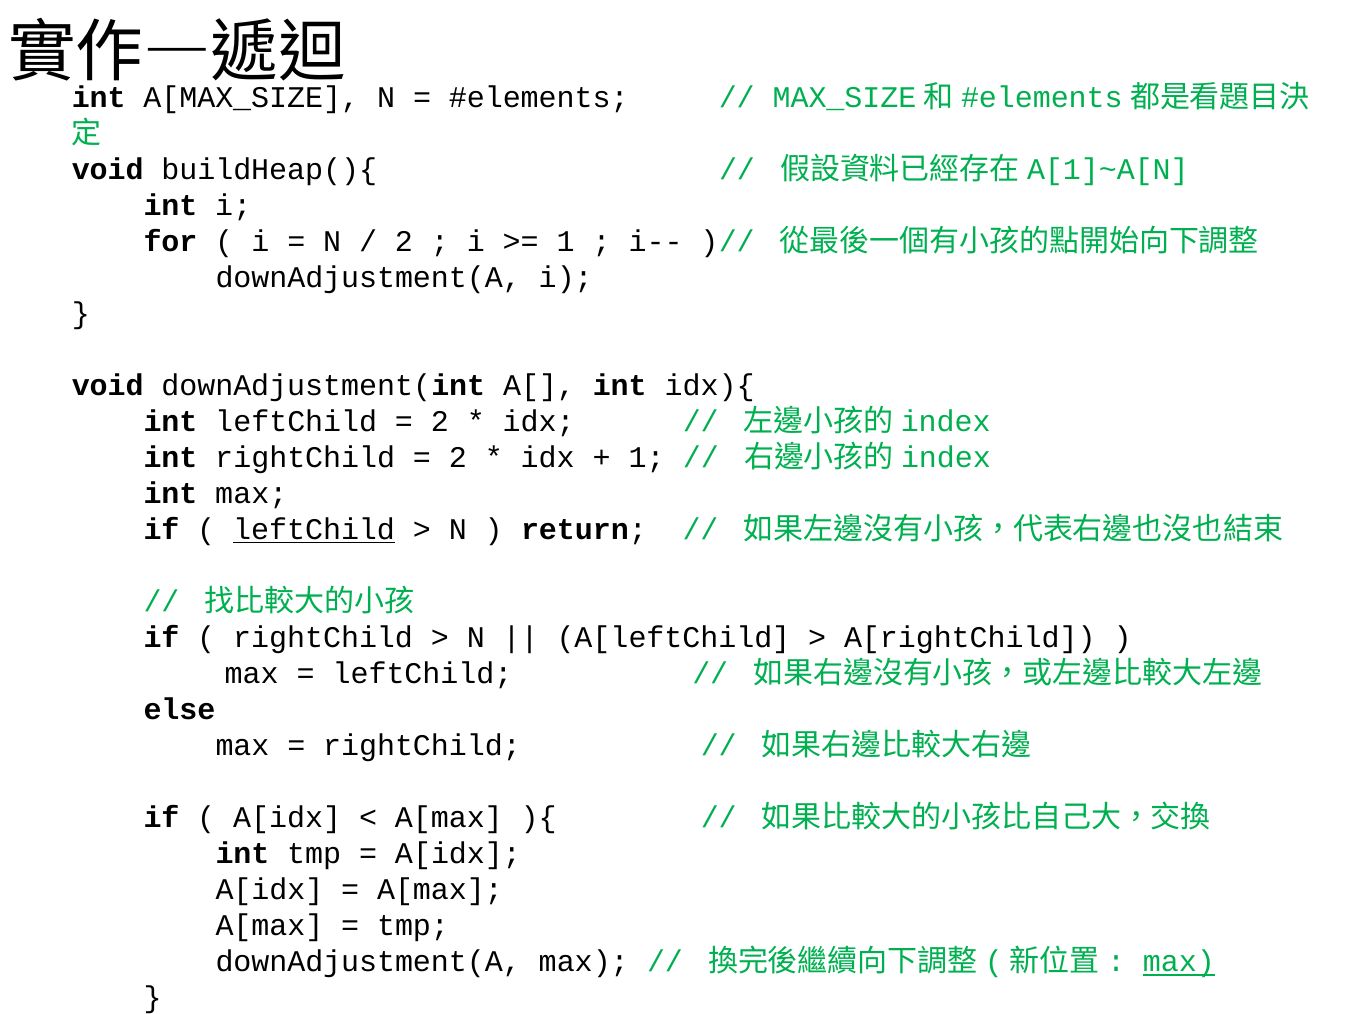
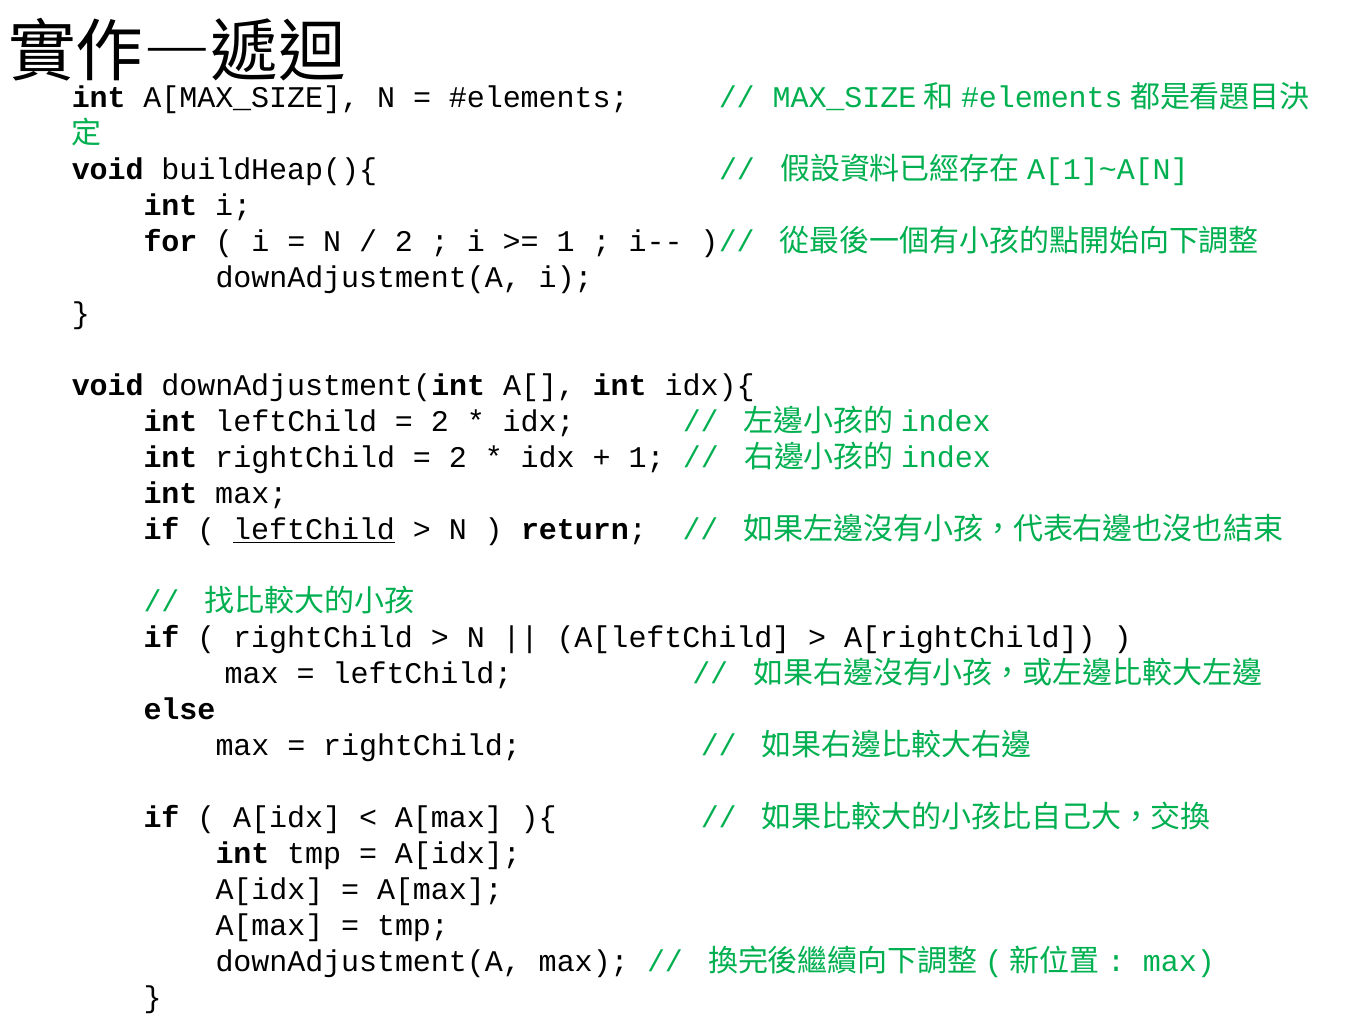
max at (1179, 962) underline: present -> none
